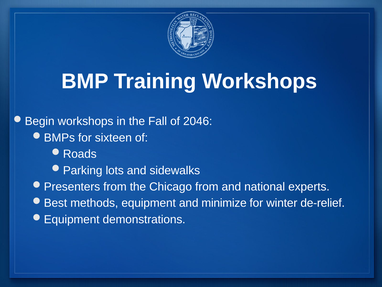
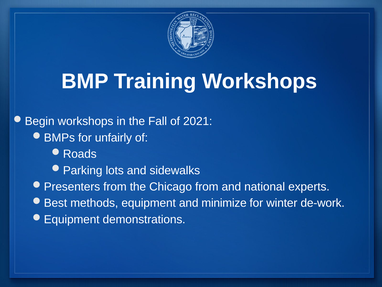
2046: 2046 -> 2021
sixteen: sixteen -> unfairly
de-relief: de-relief -> de-work
